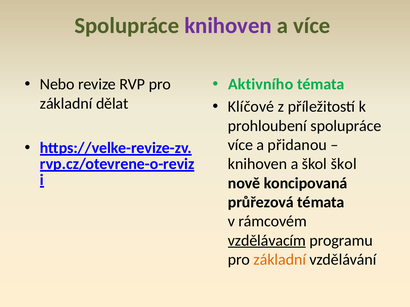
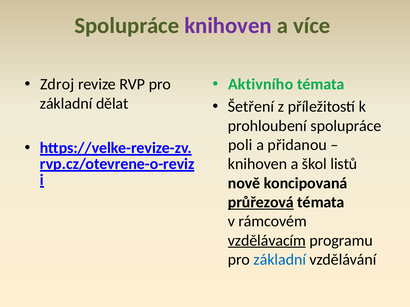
Nebo: Nebo -> Zdroj
Klíčové: Klíčové -> Šetření
více at (240, 145): více -> poli
škol škol: škol -> listů
průřezová underline: none -> present
základní at (280, 260) colour: orange -> blue
